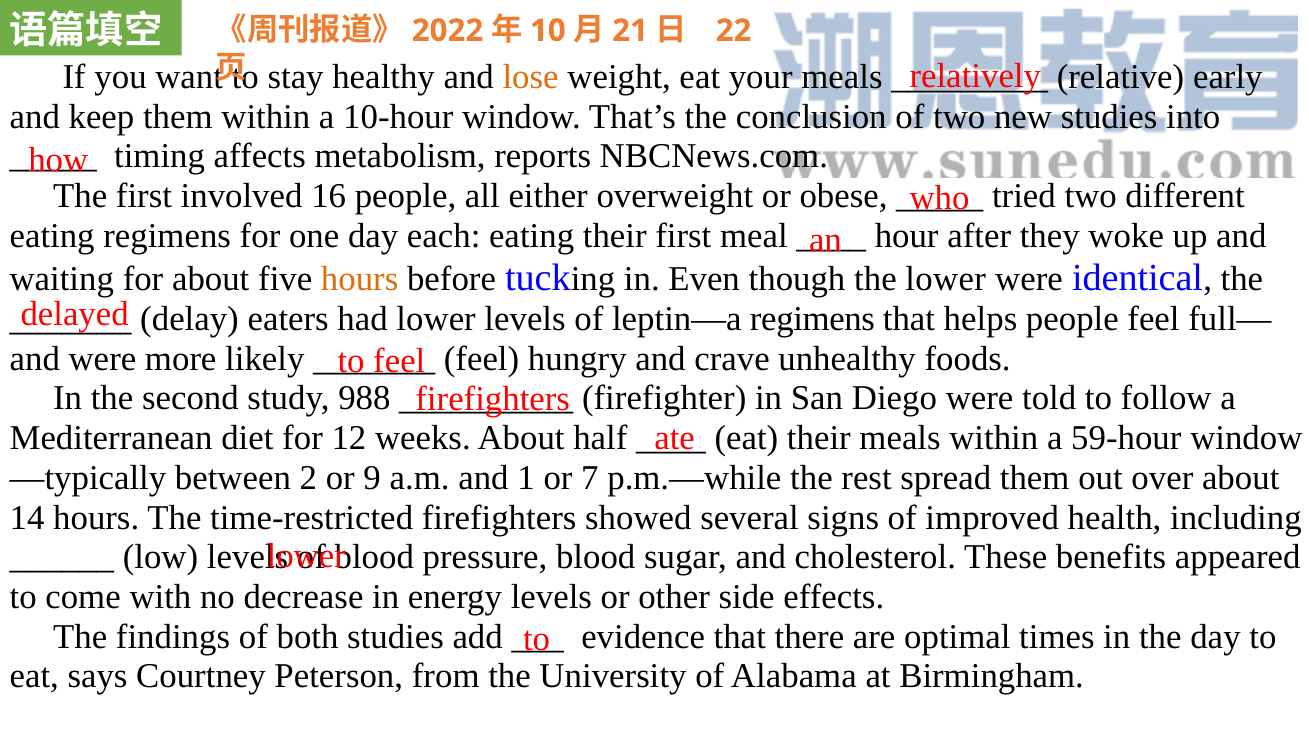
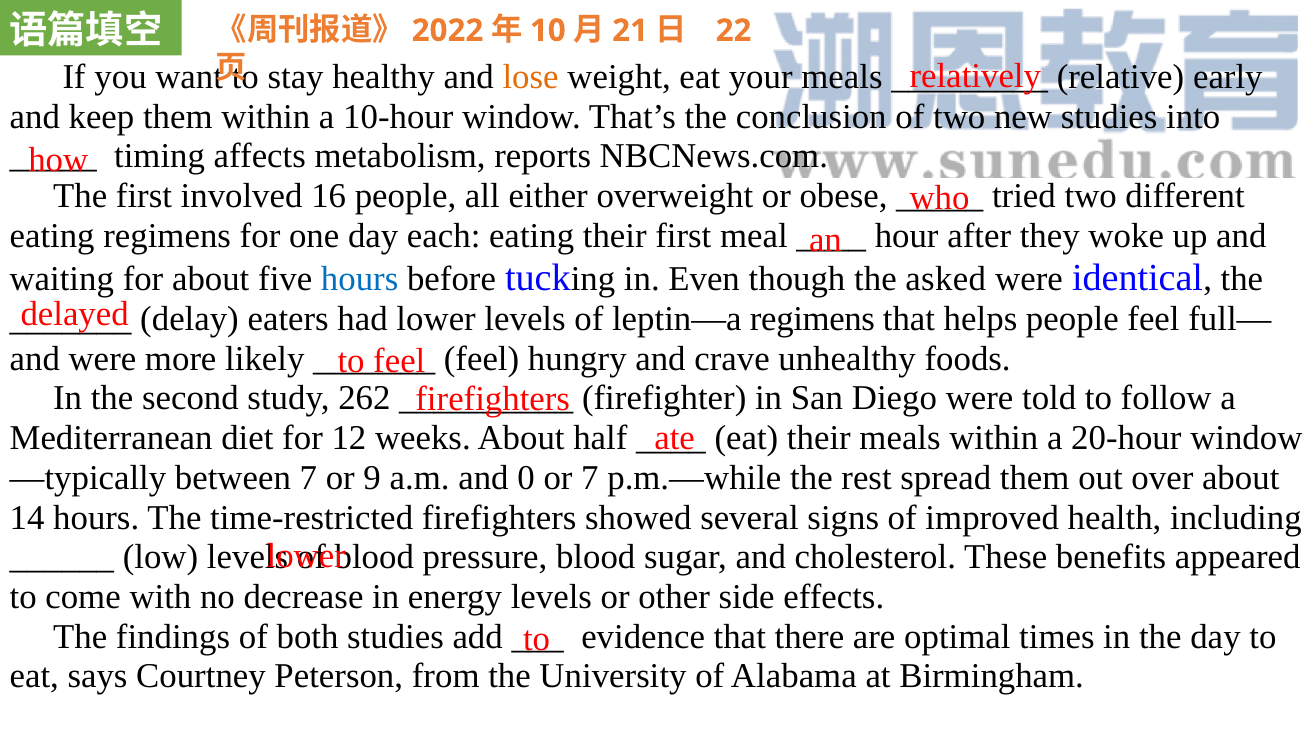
hours at (360, 278) colour: orange -> blue
the lower: lower -> asked
988: 988 -> 262
59-hour: 59-hour -> 20-hour
between 2: 2 -> 7
1: 1 -> 0
